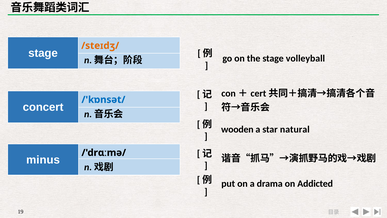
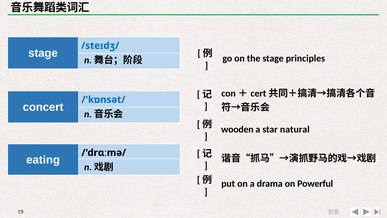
/steɪdʒ/ colour: orange -> blue
volleyball: volleyball -> principles
minus: minus -> eating
Addicted: Addicted -> Powerful
